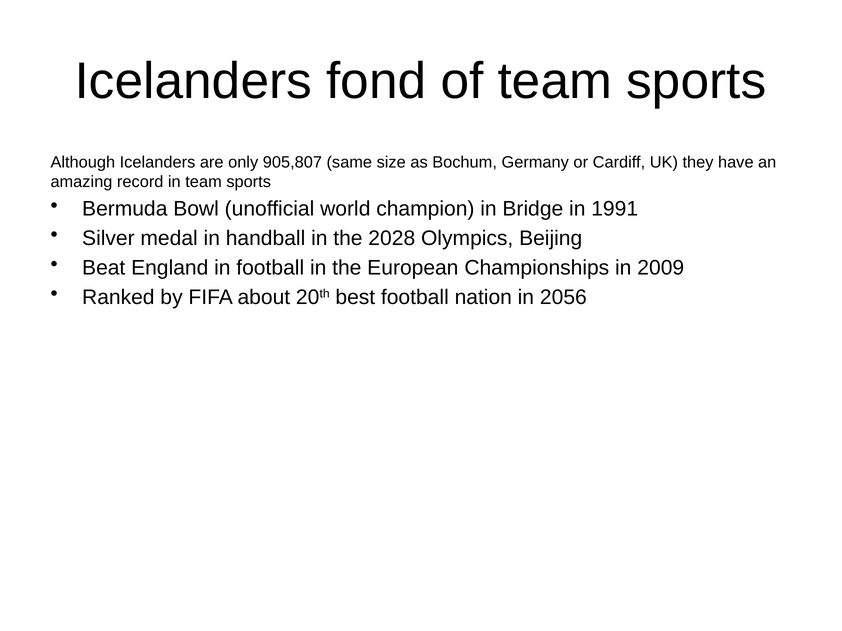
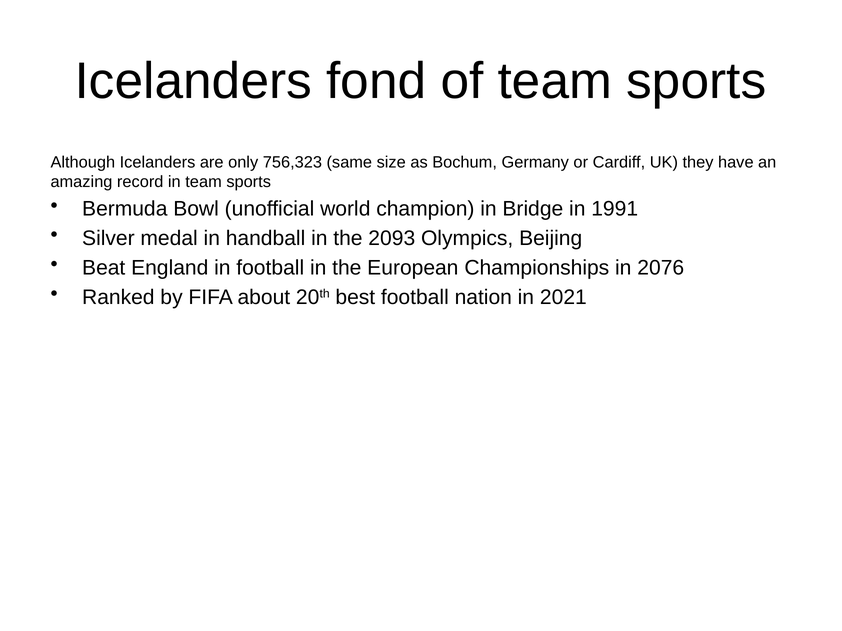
905,807: 905,807 -> 756,323
2028: 2028 -> 2093
2009: 2009 -> 2076
2056: 2056 -> 2021
